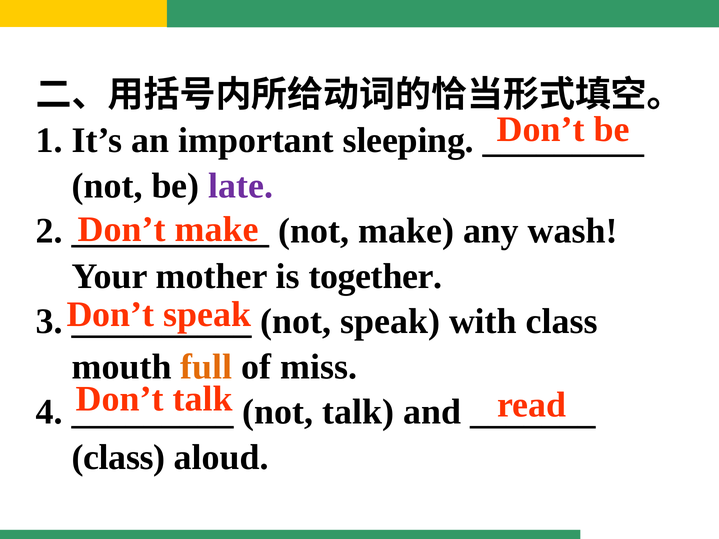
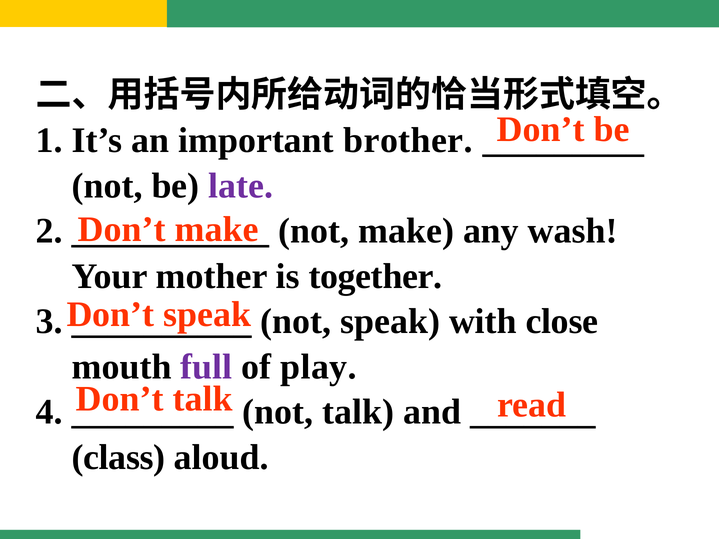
sleeping: sleeping -> brother
with class: class -> close
full colour: orange -> purple
miss: miss -> play
